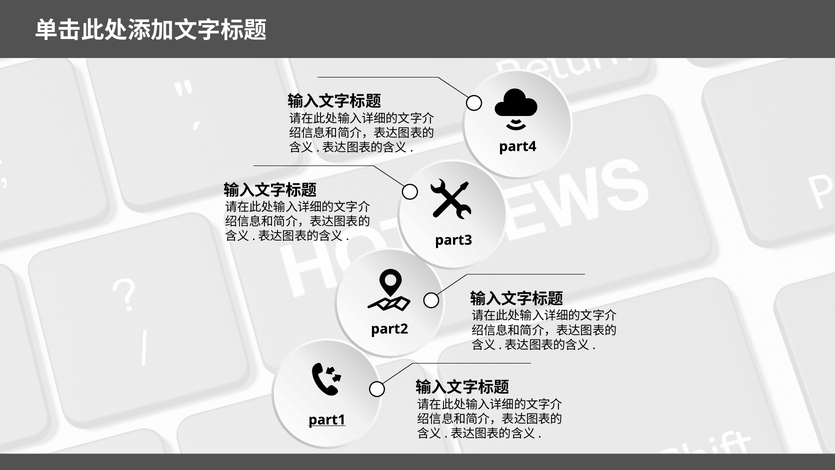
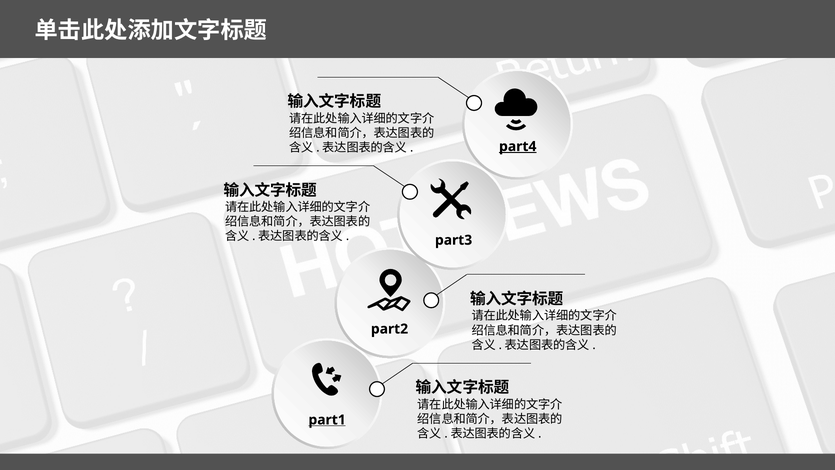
part4 underline: none -> present
